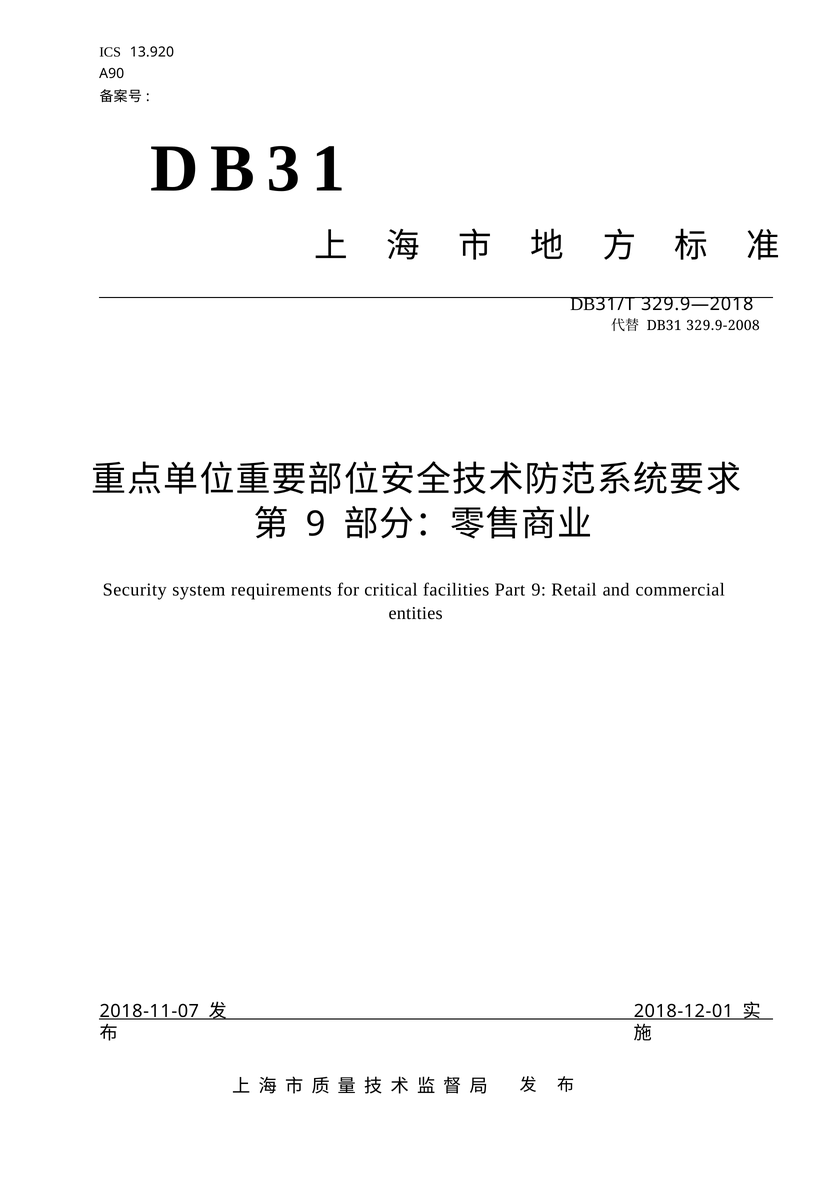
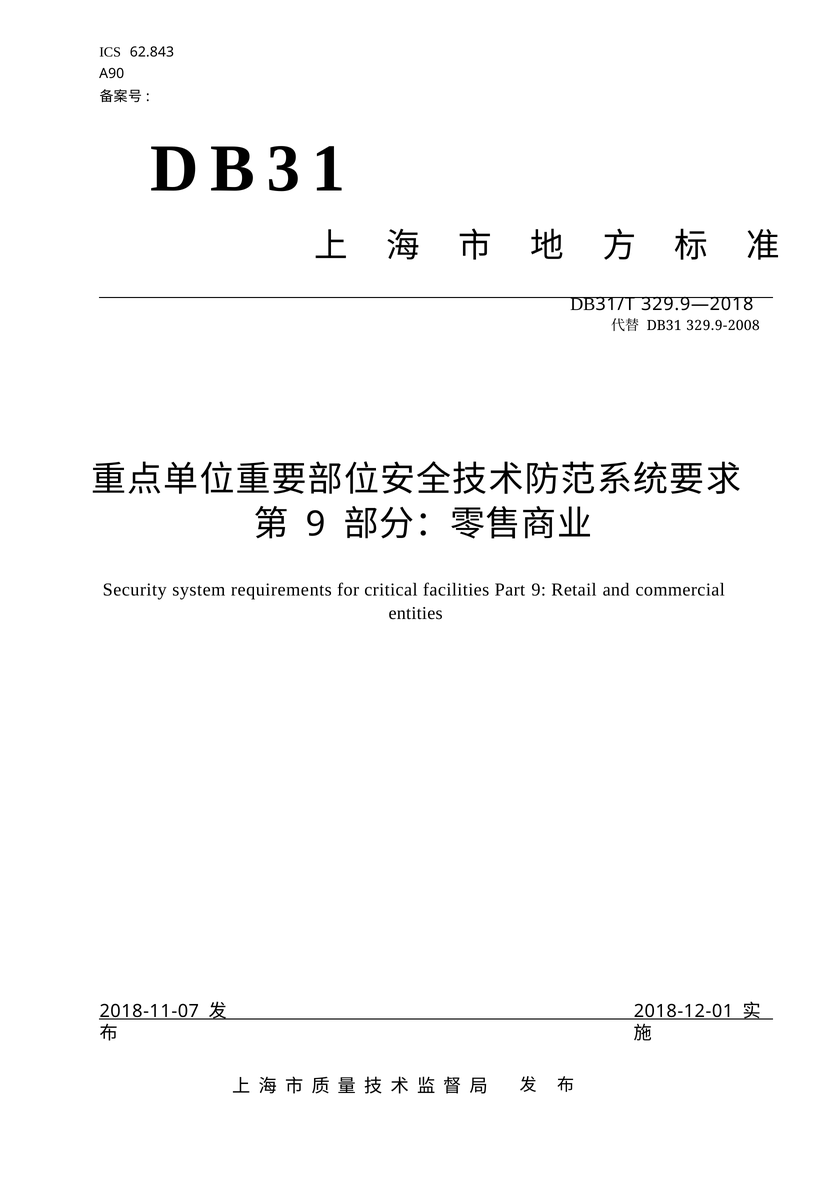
13.920: 13.920 -> 62.843
